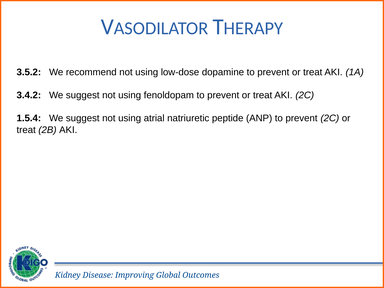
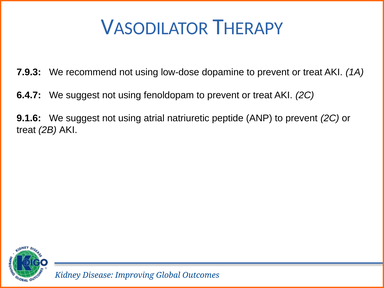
3.5.2: 3.5.2 -> 7.9.3
3.4.2: 3.4.2 -> 6.4.7
1.5.4: 1.5.4 -> 9.1.6
